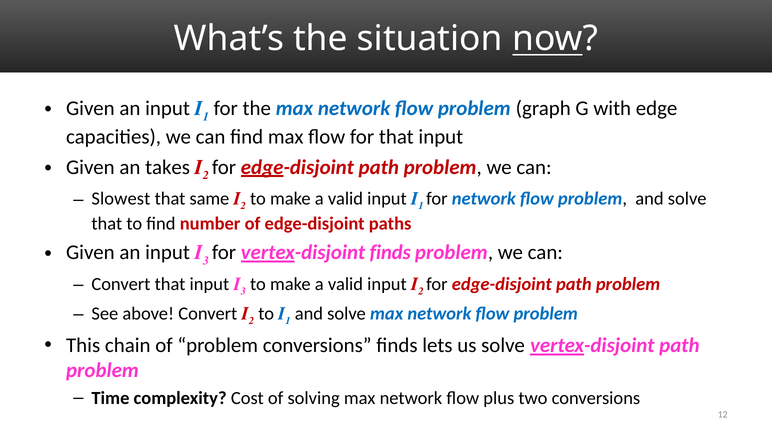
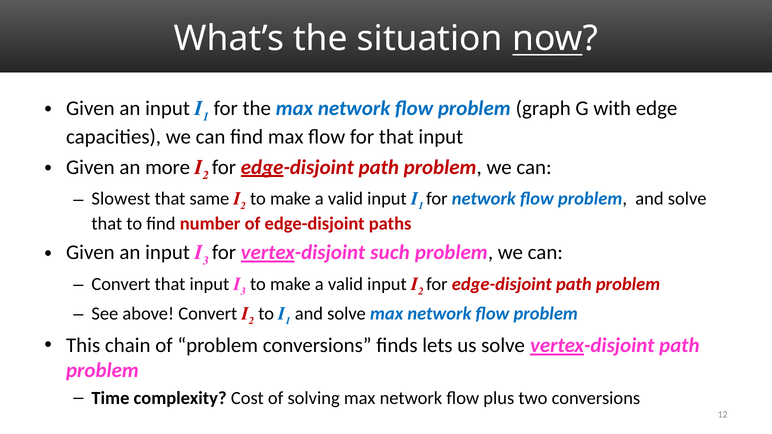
takes: takes -> more
vertex-disjoint finds: finds -> such
